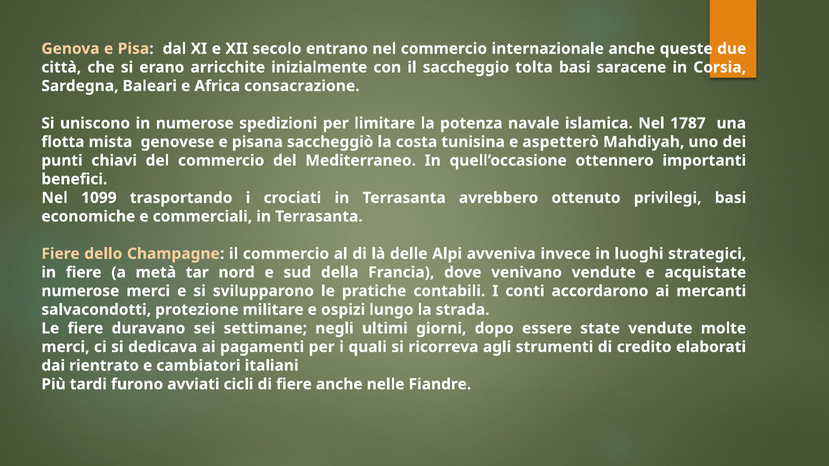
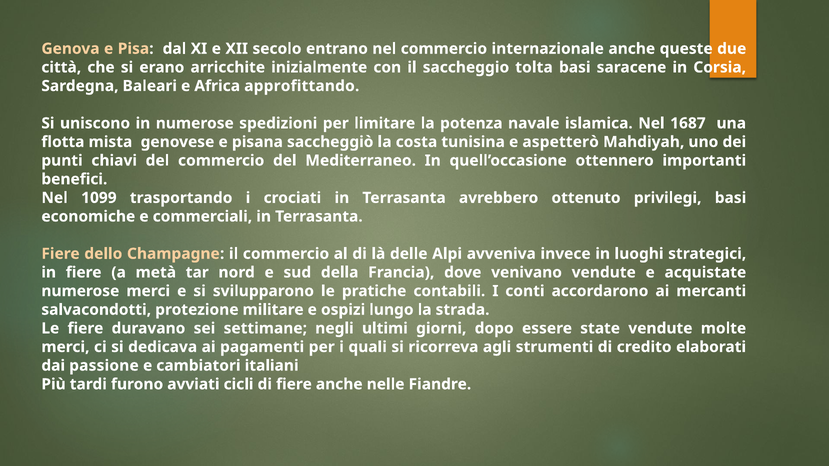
consacrazione: consacrazione -> approfittando
1787: 1787 -> 1687
rientrato: rientrato -> passione
